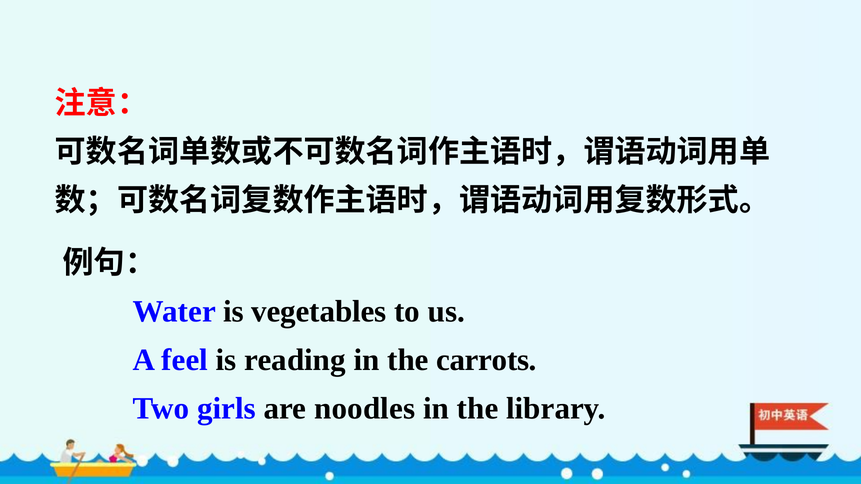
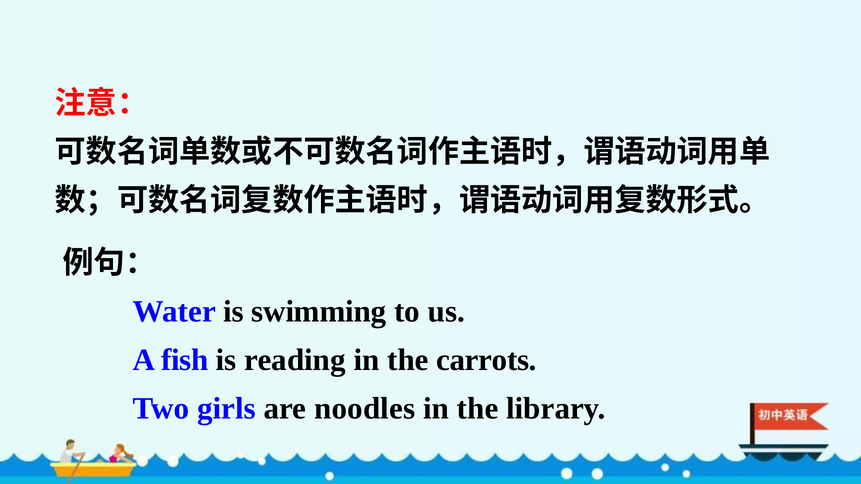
vegetables: vegetables -> swimming
feel: feel -> fish
